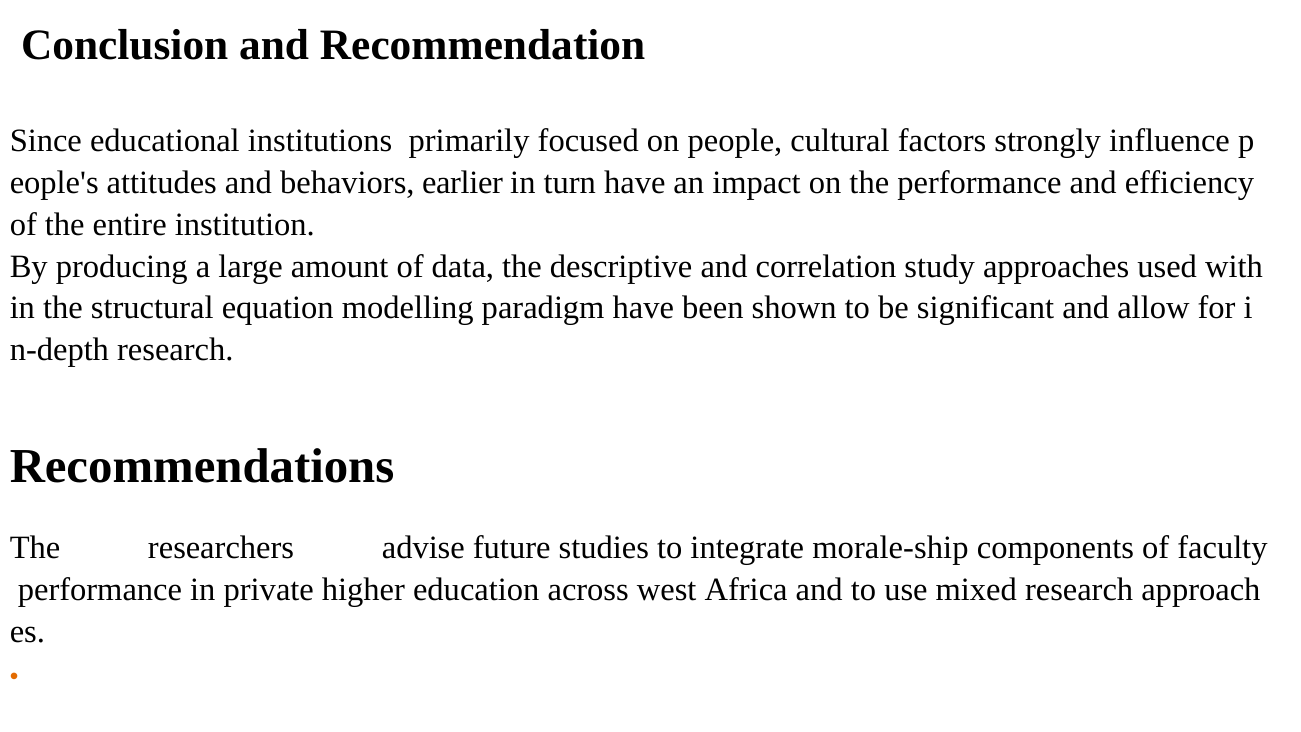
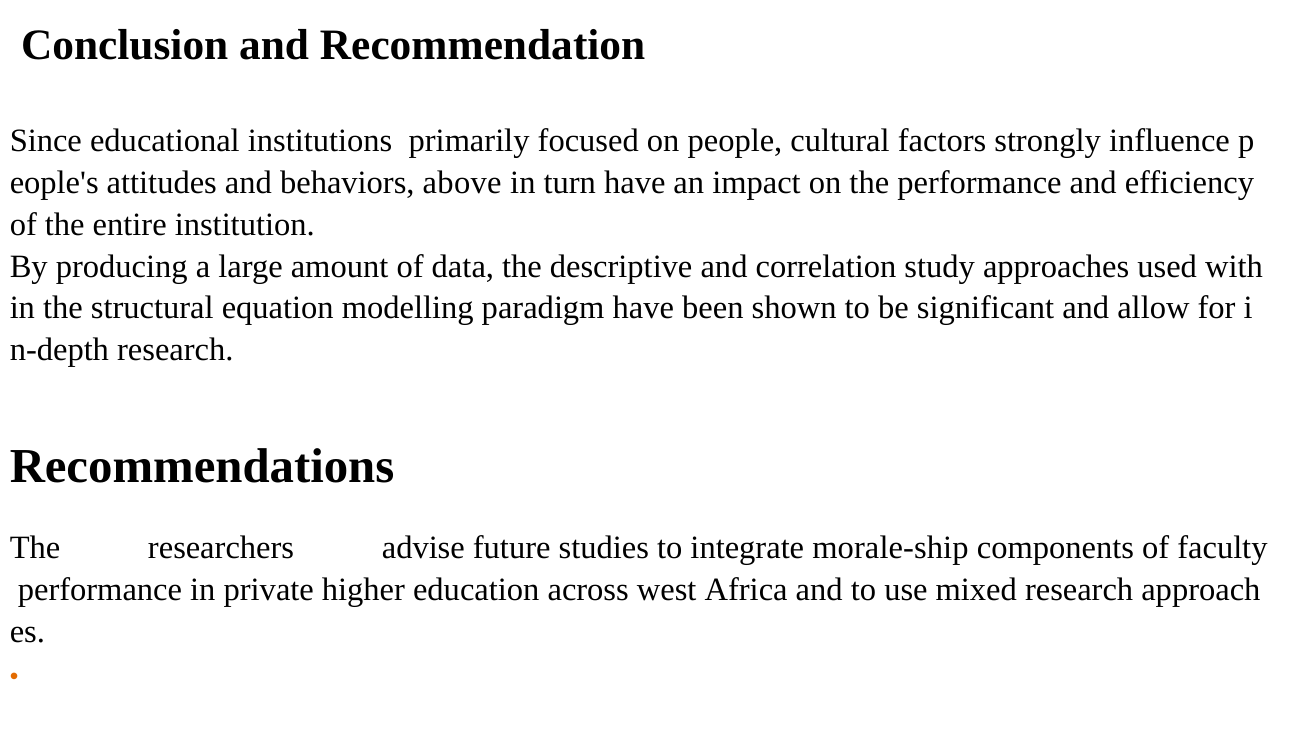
earlier: earlier -> above
